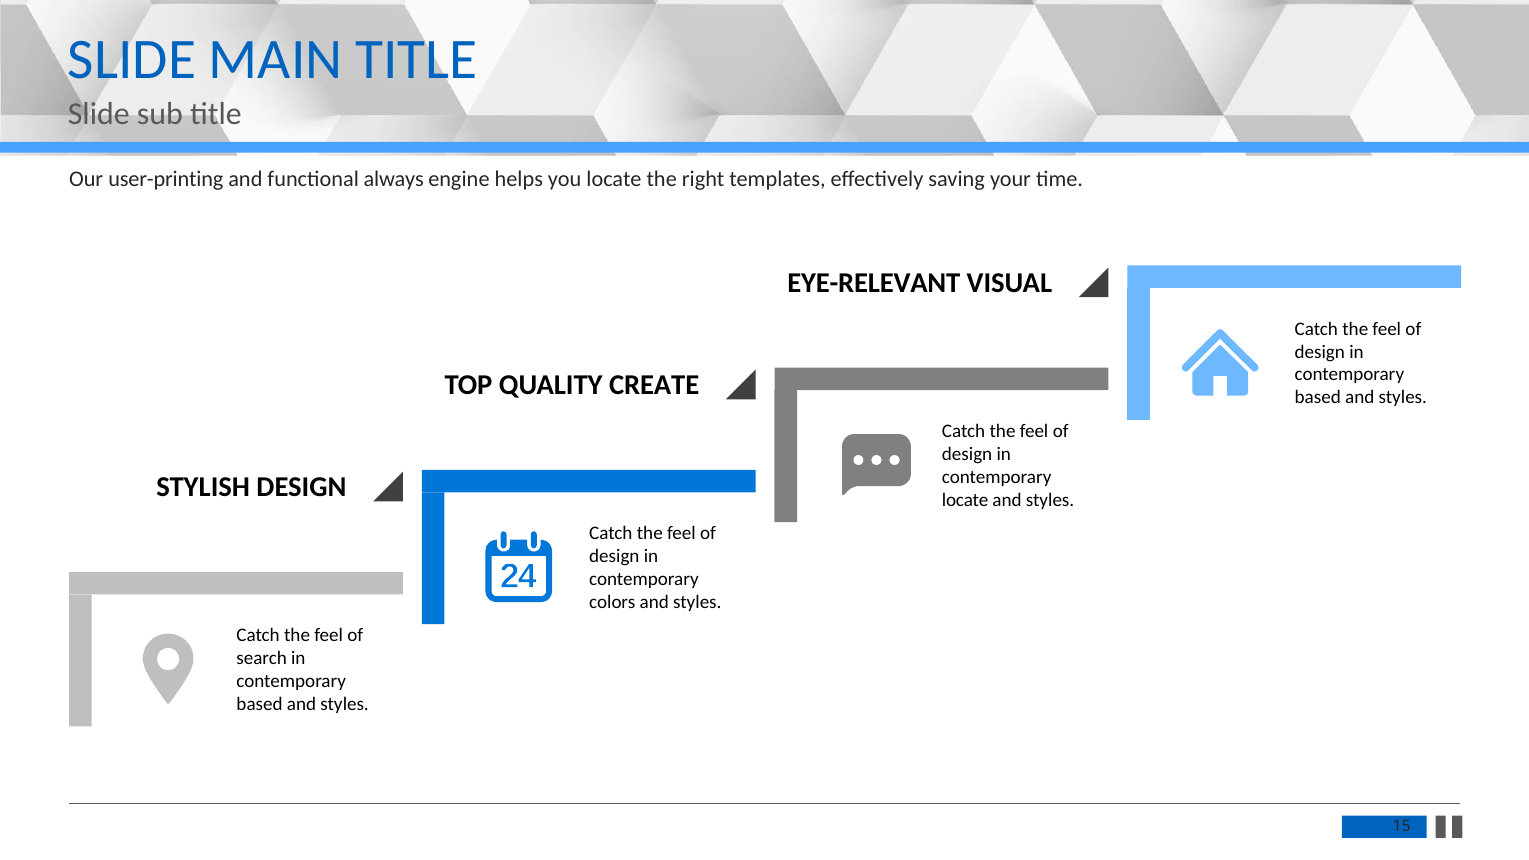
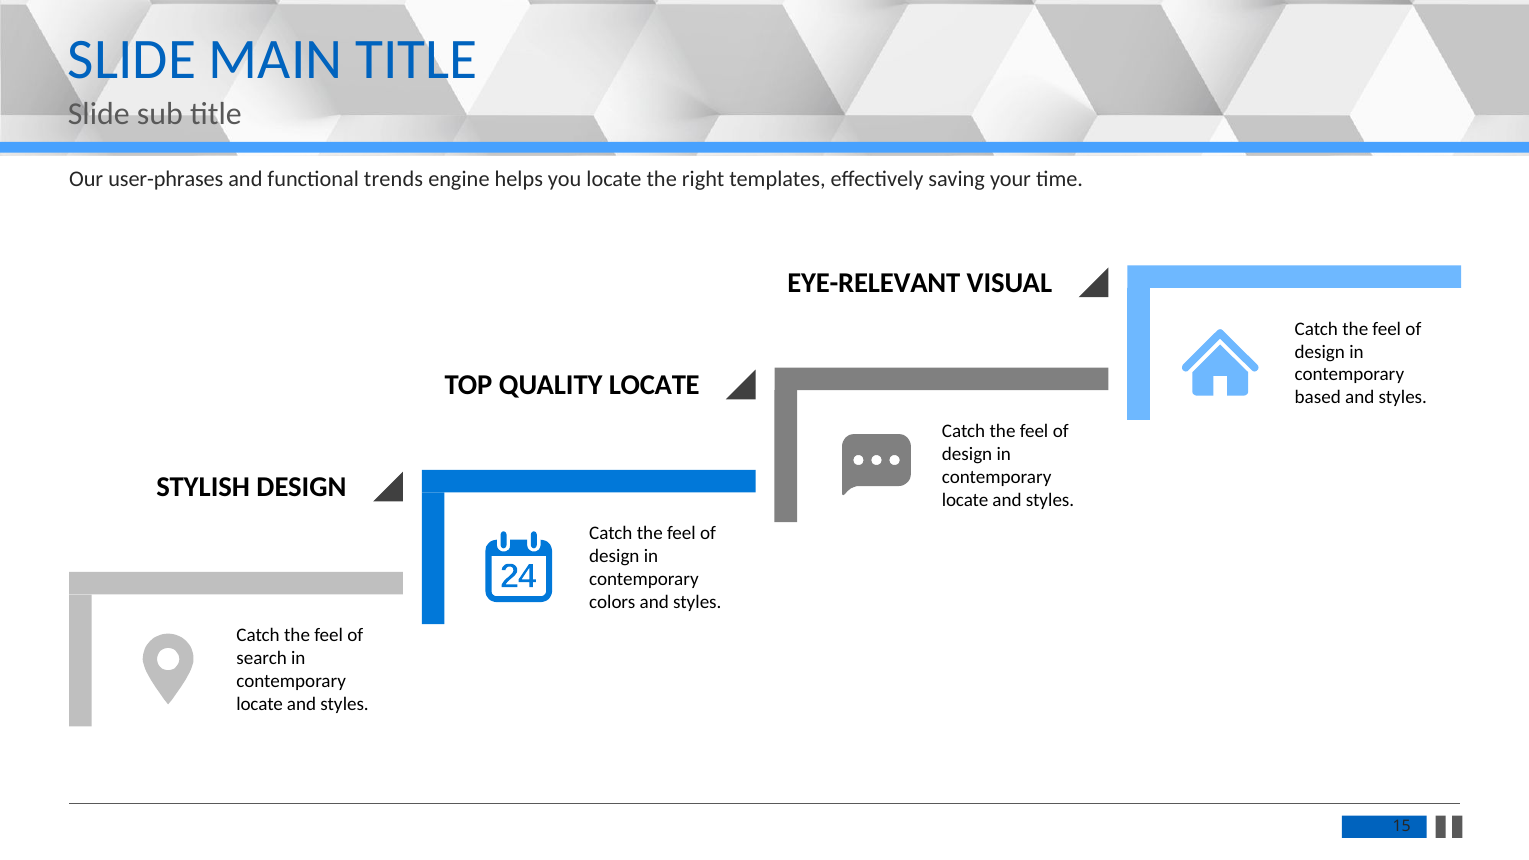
user-printing: user-printing -> user-phrases
always: always -> trends
QUALITY CREATE: CREATE -> LOCATE
based at (260, 704): based -> locate
